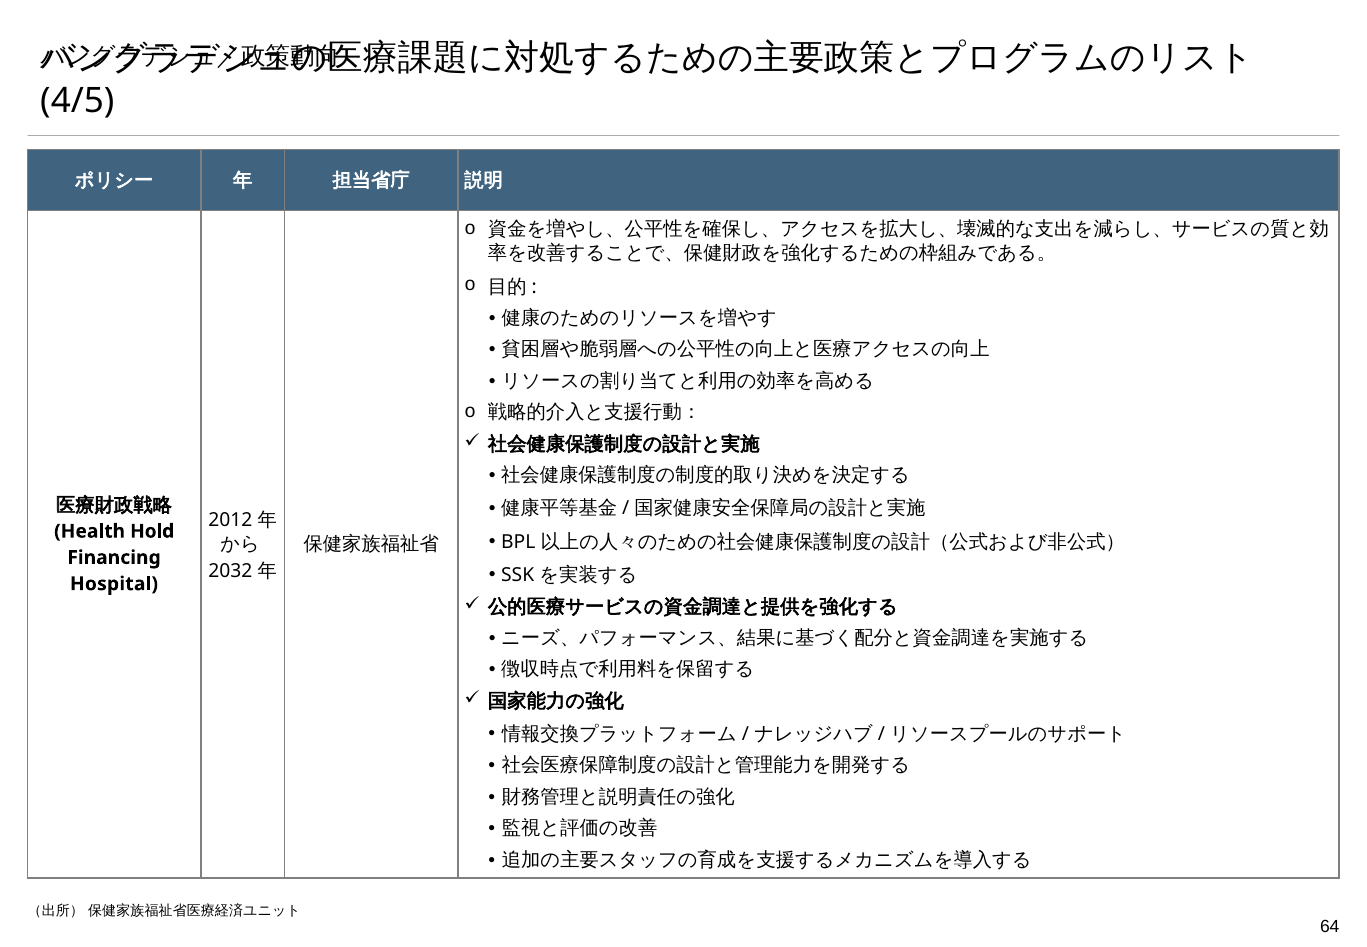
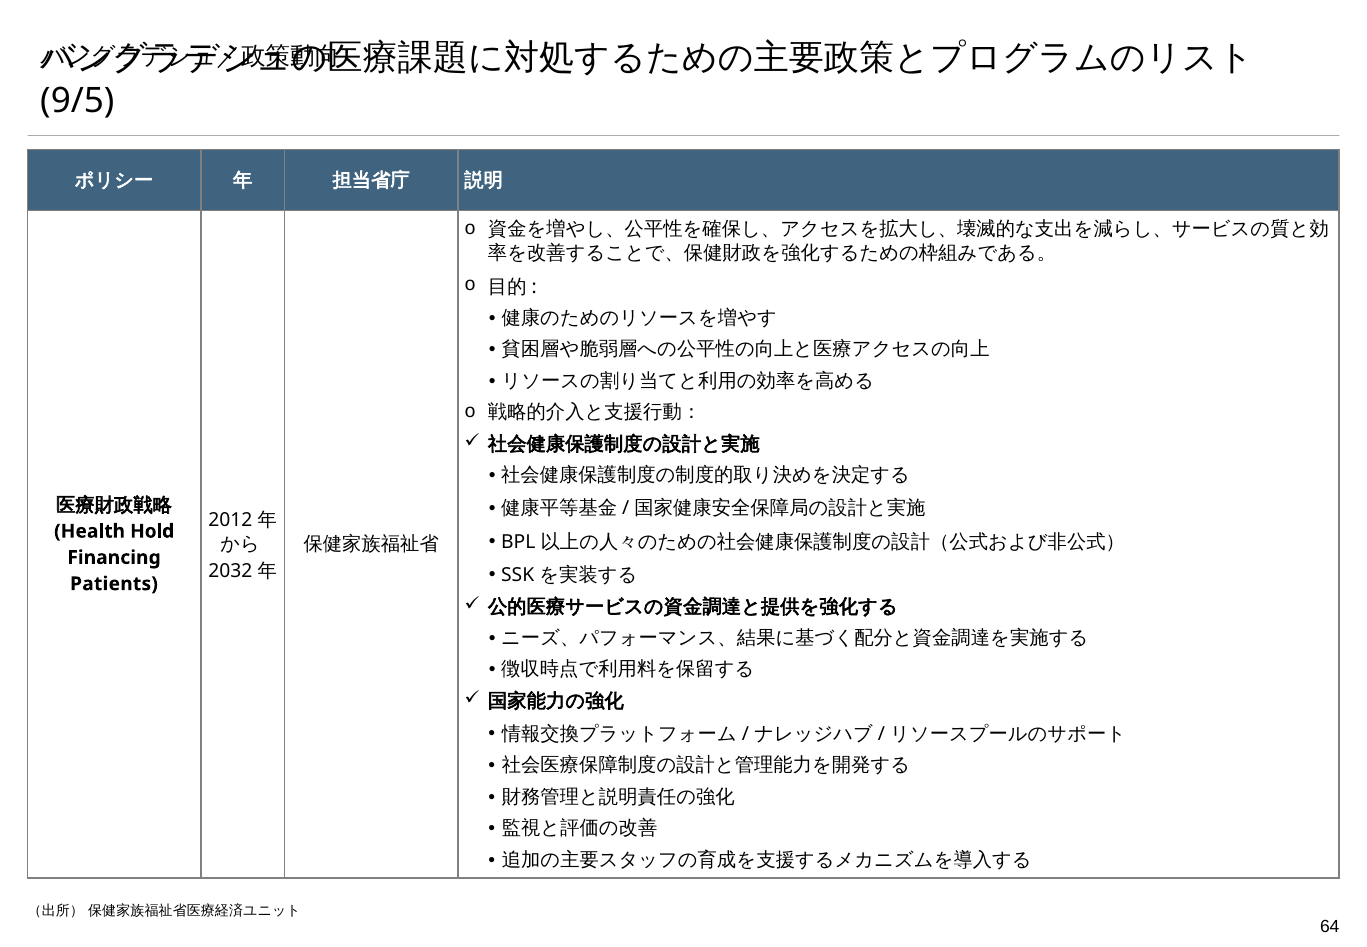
4/5: 4/5 -> 9/5
Hospital: Hospital -> Patients
